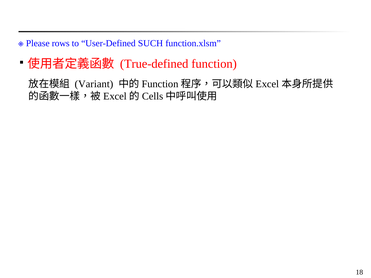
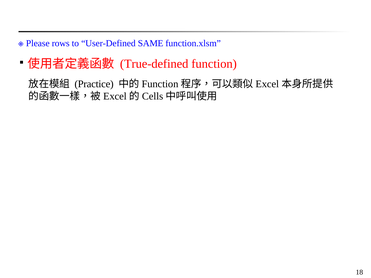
SUCH: SUCH -> SAME
Variant: Variant -> Practice
